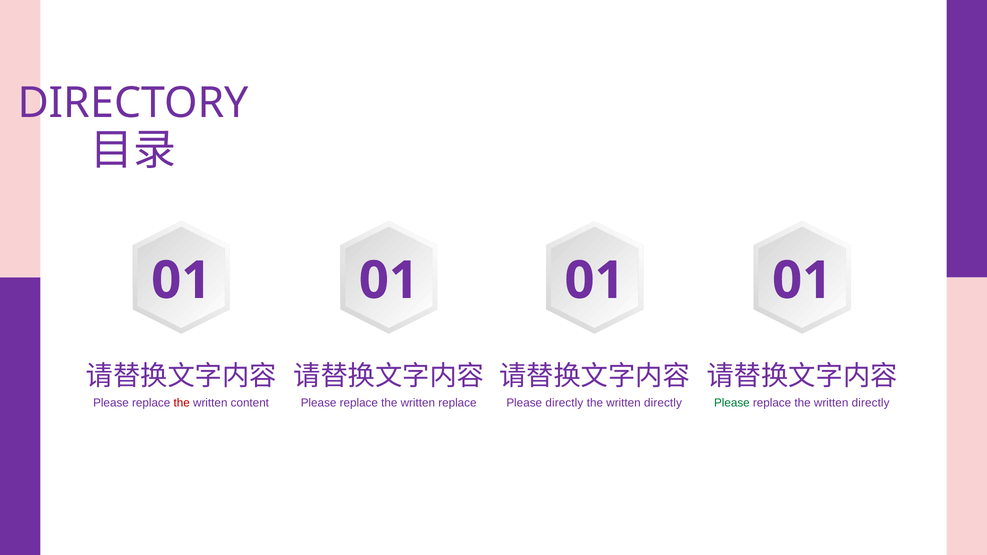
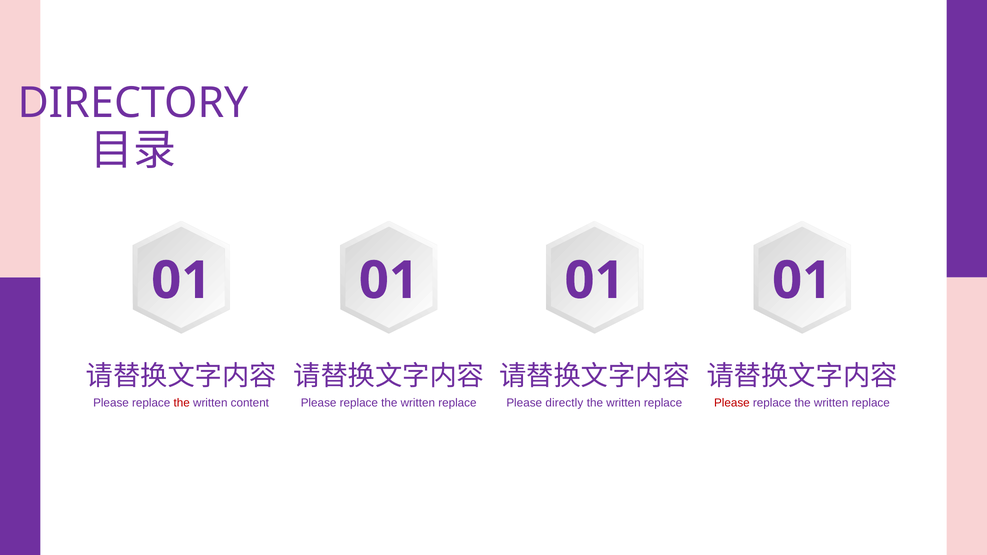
directly at (663, 403): directly -> replace
Please at (732, 403) colour: green -> red
directly at (871, 403): directly -> replace
